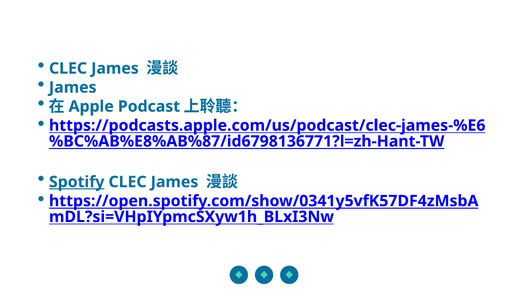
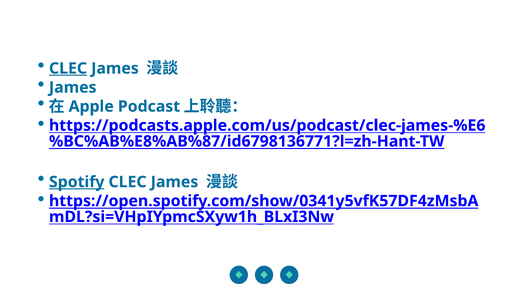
CLEC at (68, 68) underline: none -> present
